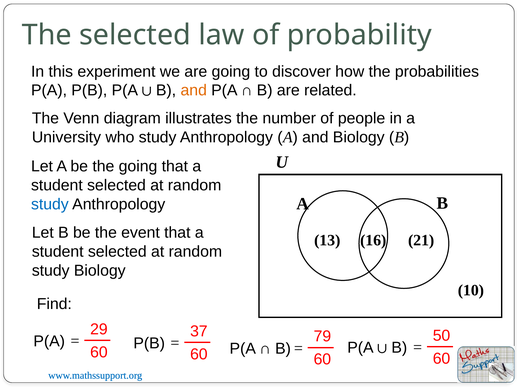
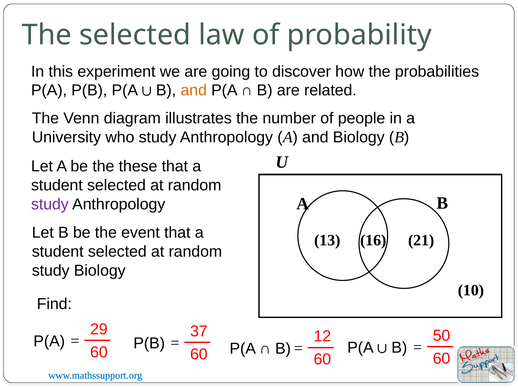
the going: going -> these
study at (50, 205) colour: blue -> purple
79: 79 -> 12
